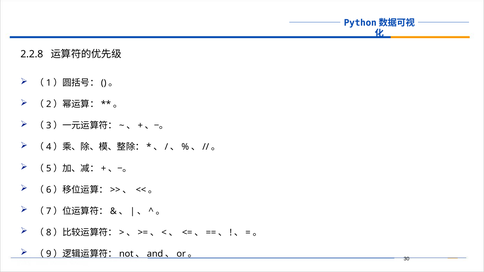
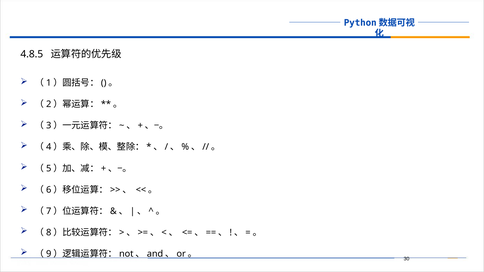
2.2.8: 2.2.8 -> 4.8.5
